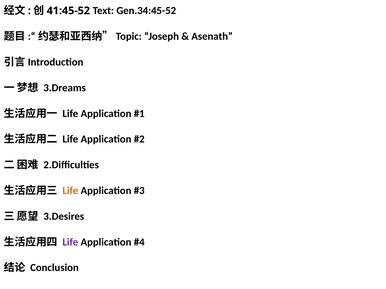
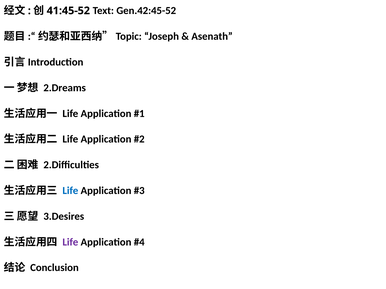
Gen.34:45-52: Gen.34:45-52 -> Gen.42:45-52
3.Dreams: 3.Dreams -> 2.Dreams
Life at (70, 191) colour: orange -> blue
